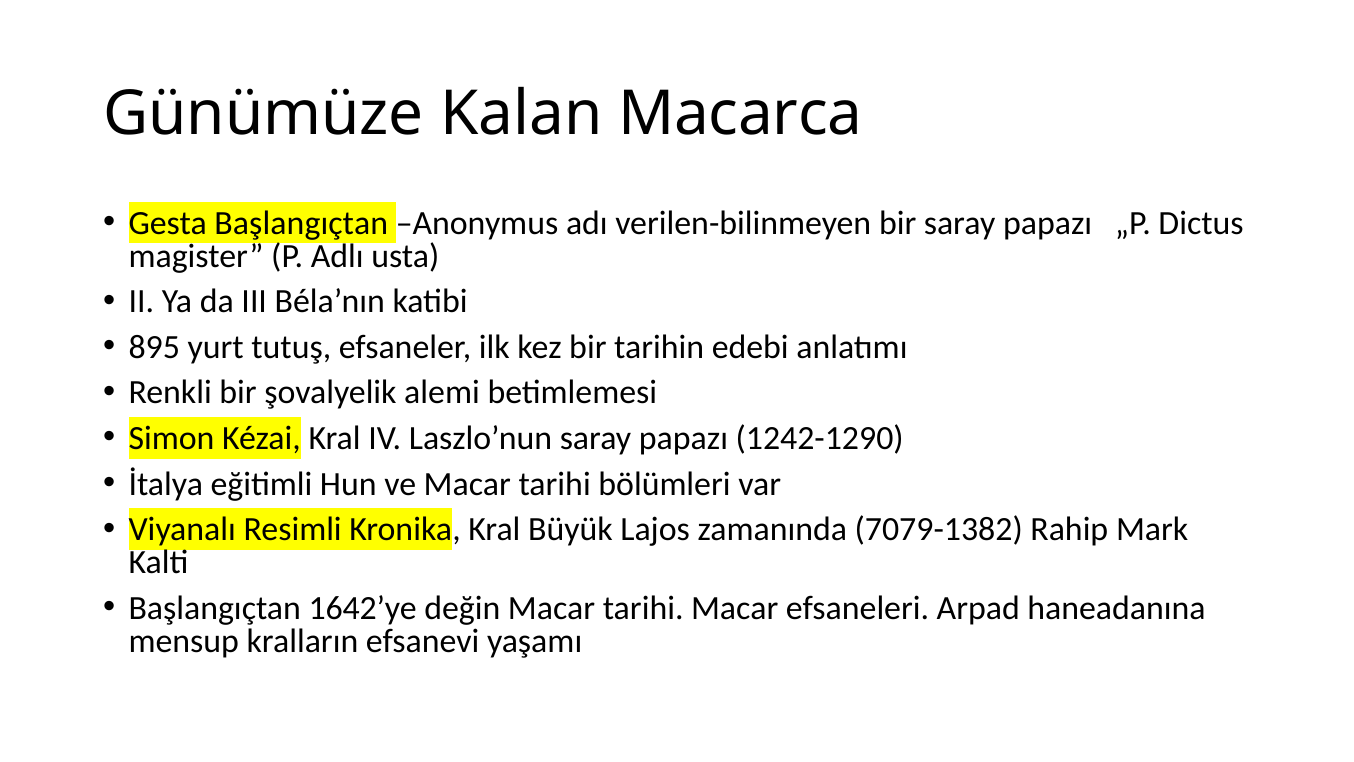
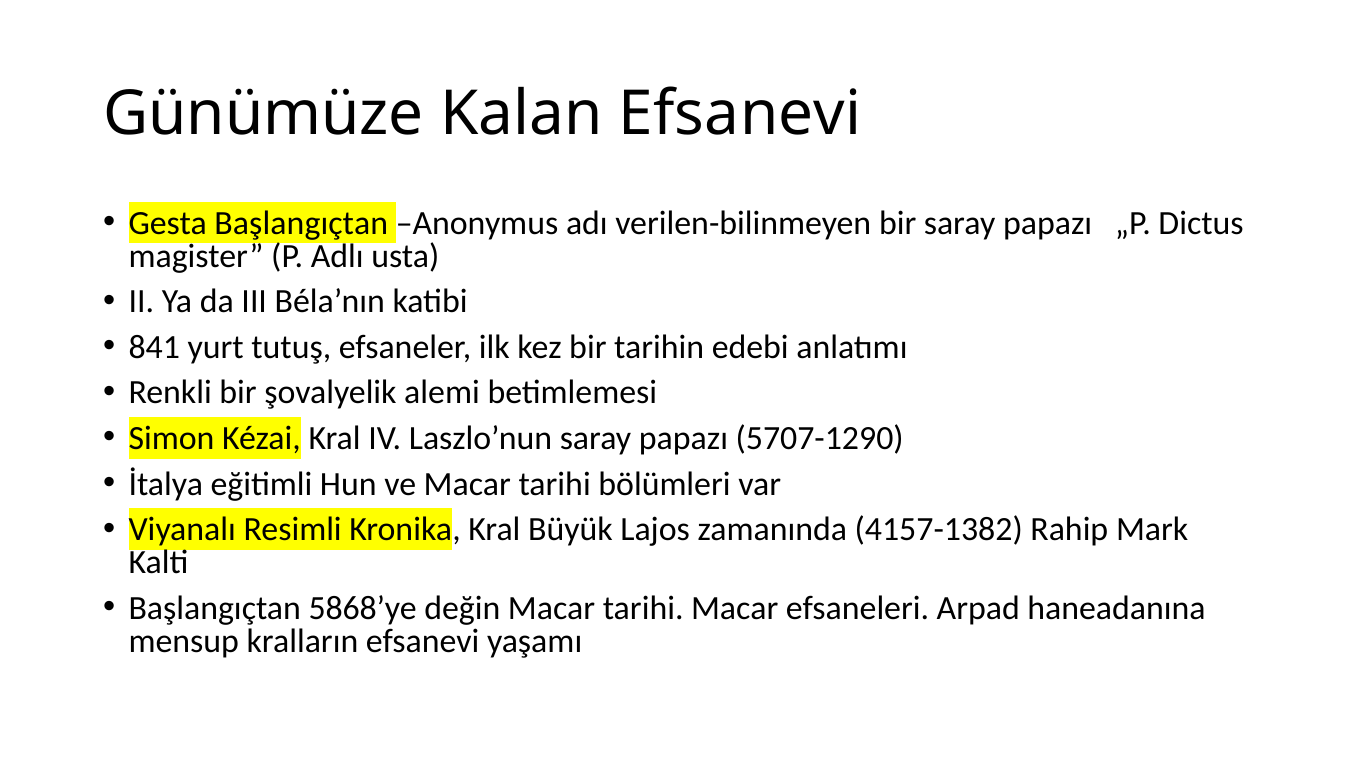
Kalan Macarca: Macarca -> Efsanevi
895: 895 -> 841
1242-1290: 1242-1290 -> 5707-1290
7079-1382: 7079-1382 -> 4157-1382
1642’ye: 1642’ye -> 5868’ye
